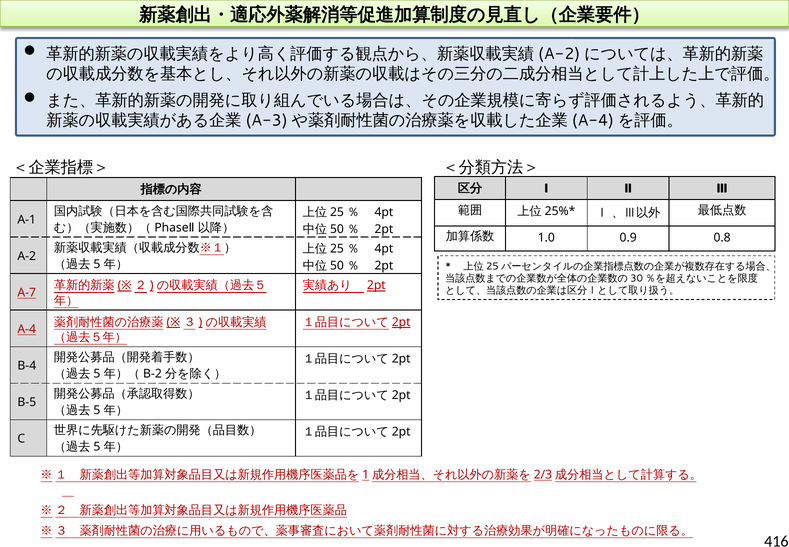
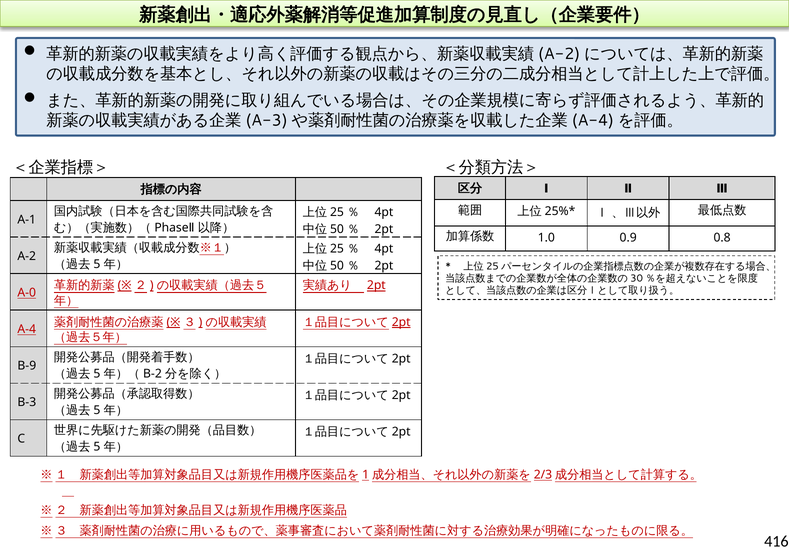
A-7: A-7 -> A-0
B-4: B-4 -> B-9
B-5: B-5 -> B-3
